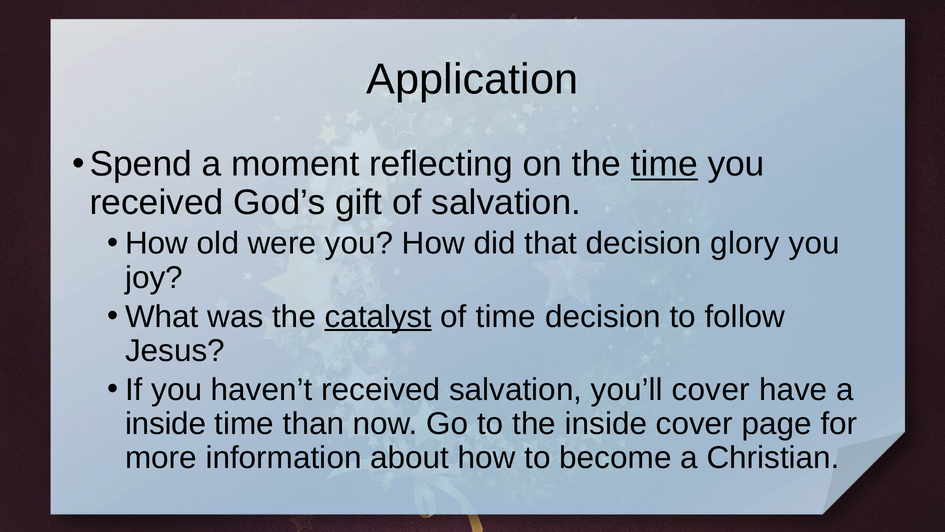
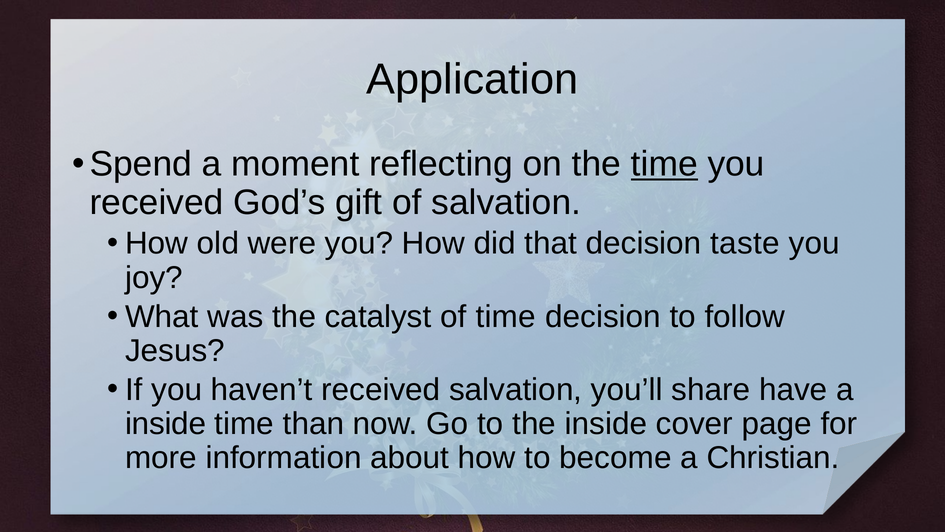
glory: glory -> taste
catalyst underline: present -> none
you’ll cover: cover -> share
